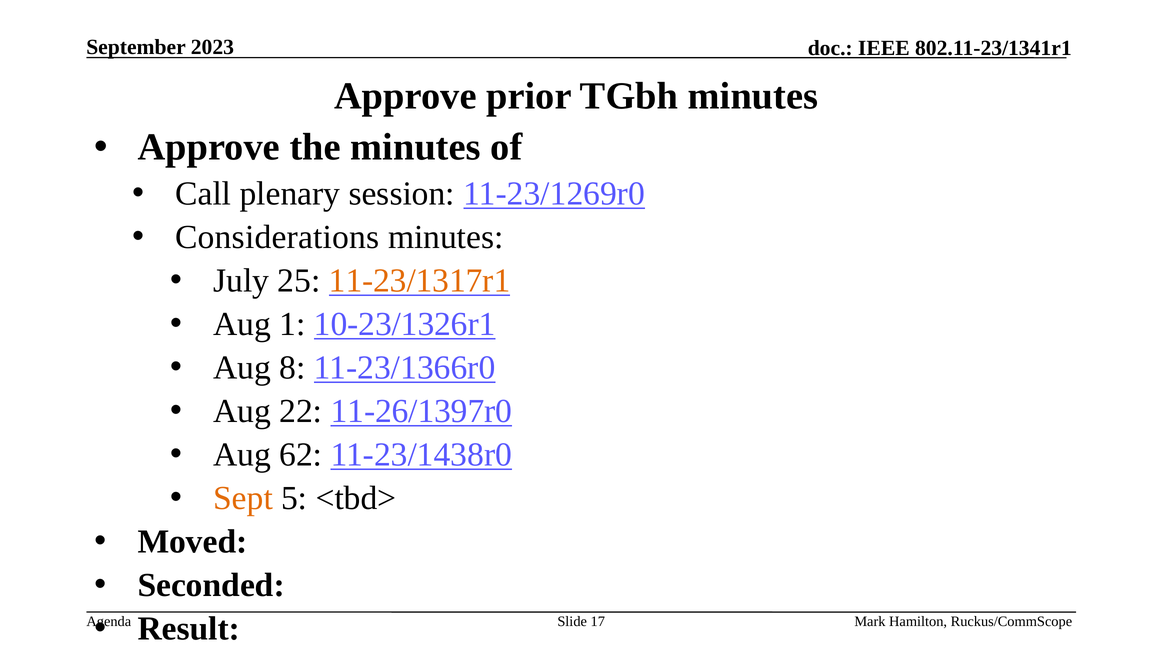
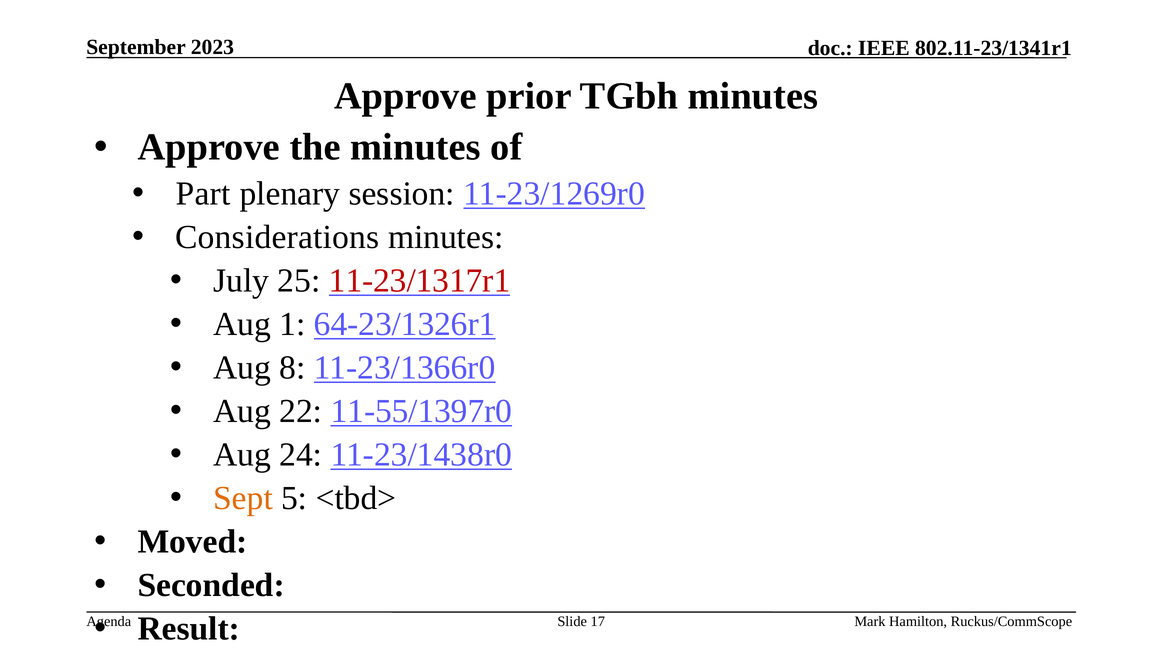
Call: Call -> Part
11-23/1317r1 colour: orange -> red
10-23/1326r1: 10-23/1326r1 -> 64-23/1326r1
11-26/1397r0: 11-26/1397r0 -> 11-55/1397r0
62: 62 -> 24
